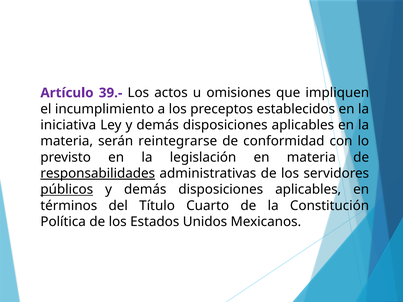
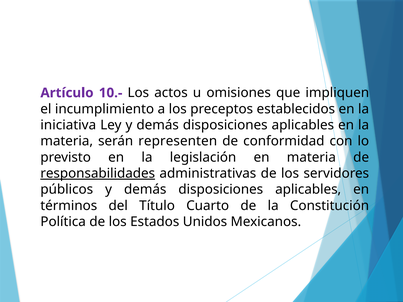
39.-: 39.- -> 10.-
reintegrarse: reintegrarse -> representen
públicos underline: present -> none
